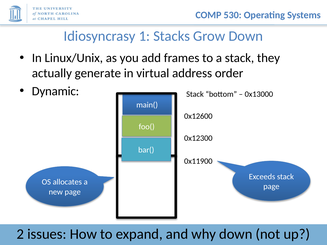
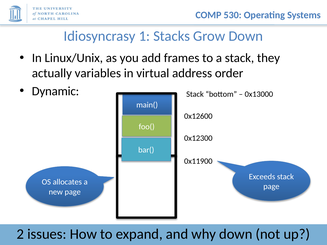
generate: generate -> variables
